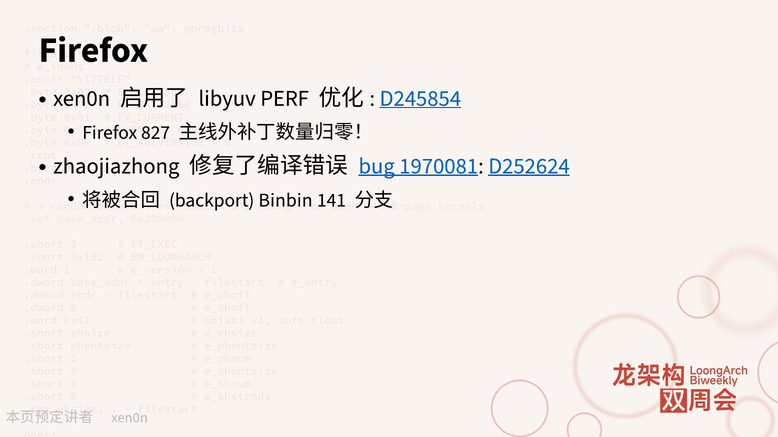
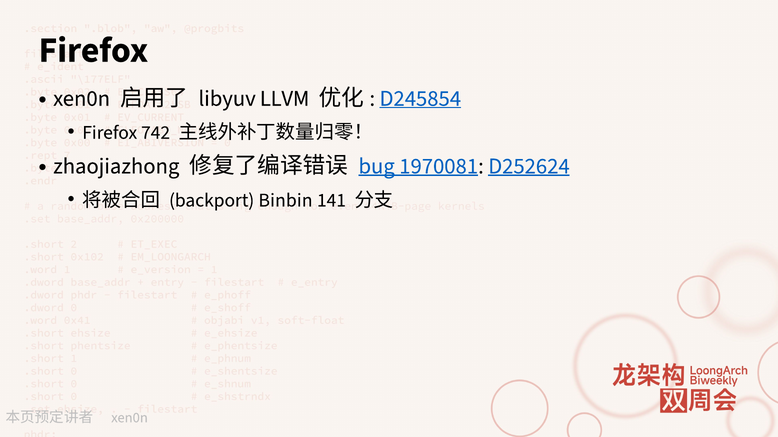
PERF: PERF -> LLVM
827: 827 -> 742
